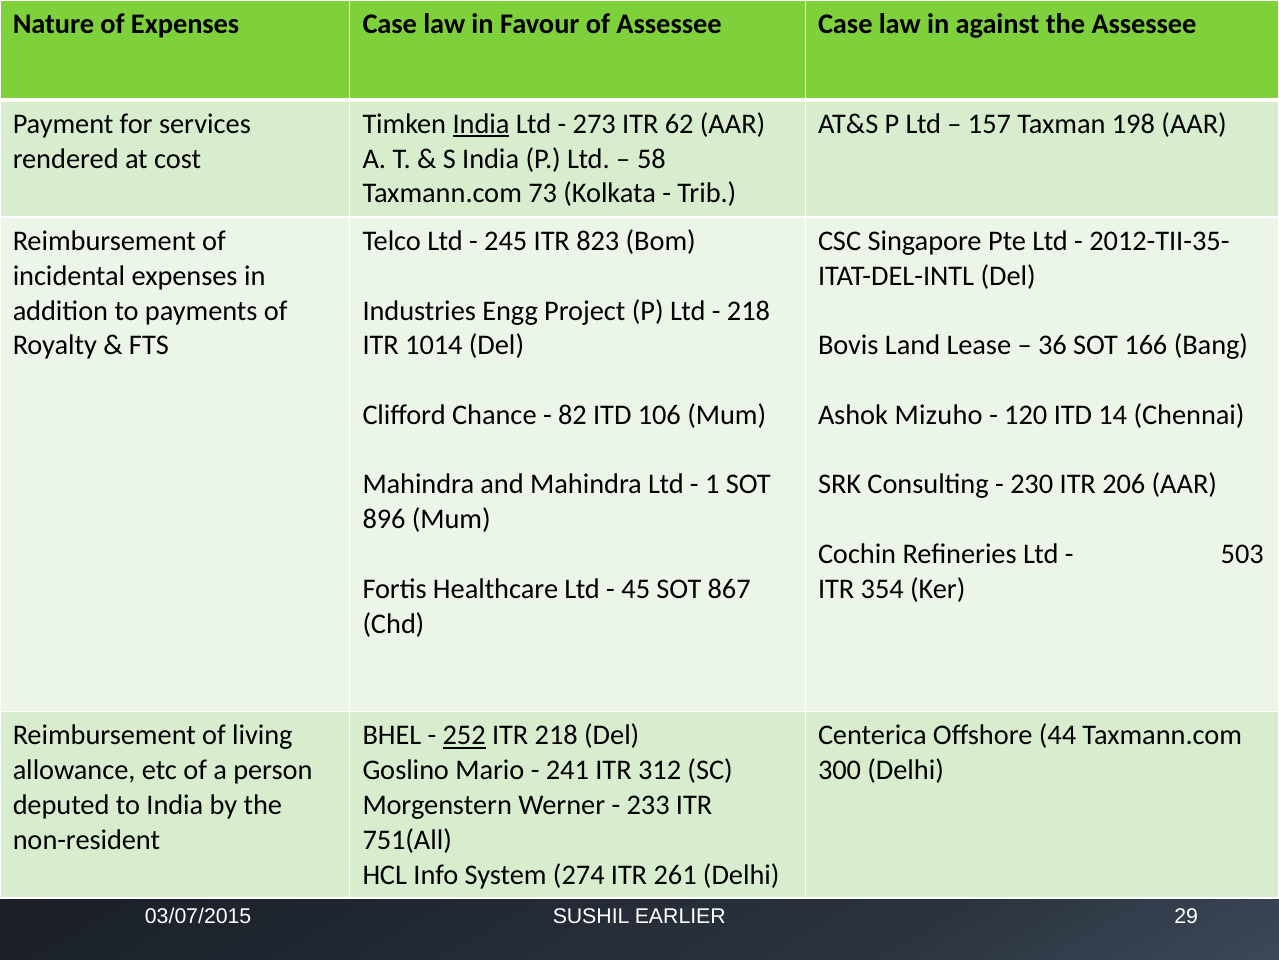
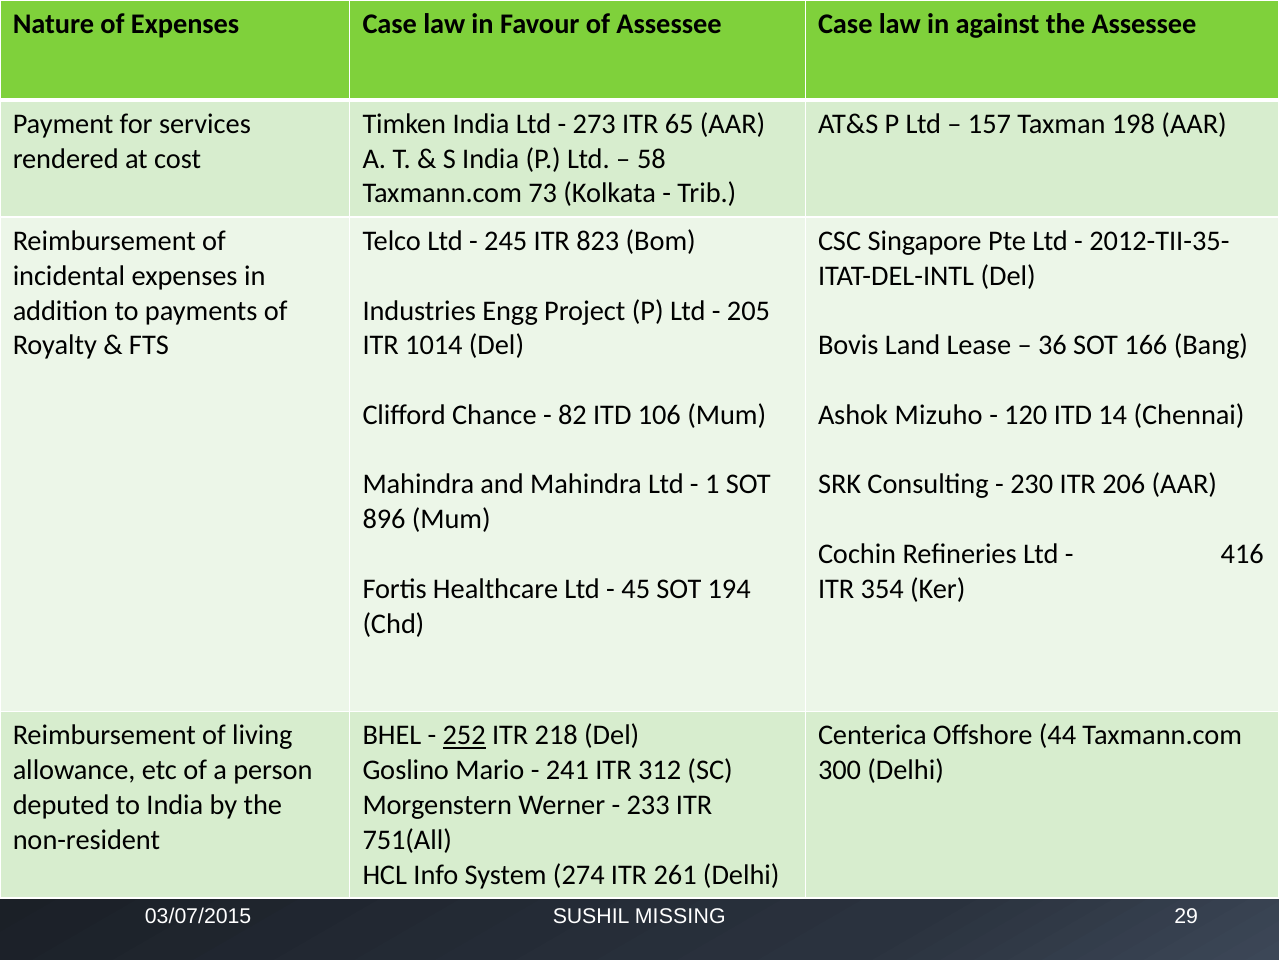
India at (481, 124) underline: present -> none
62: 62 -> 65
218 at (748, 310): 218 -> 205
503: 503 -> 416
867: 867 -> 194
EARLIER: EARLIER -> MISSING
